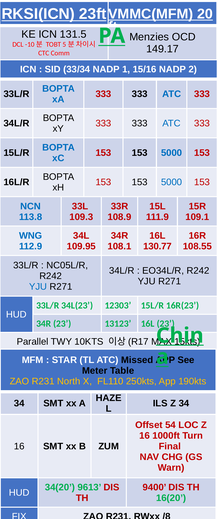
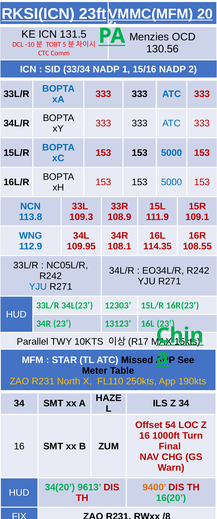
149.17: 149.17 -> 130.56
130.77: 130.77 -> 114.35
9400 colour: red -> orange
